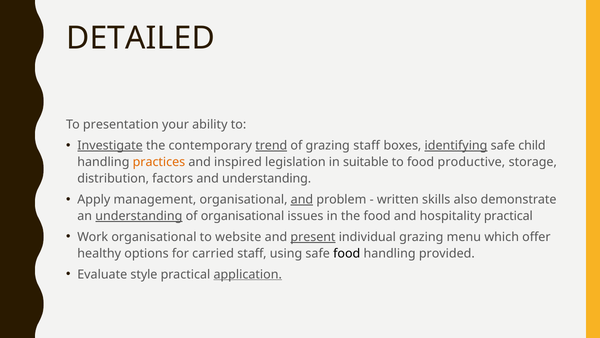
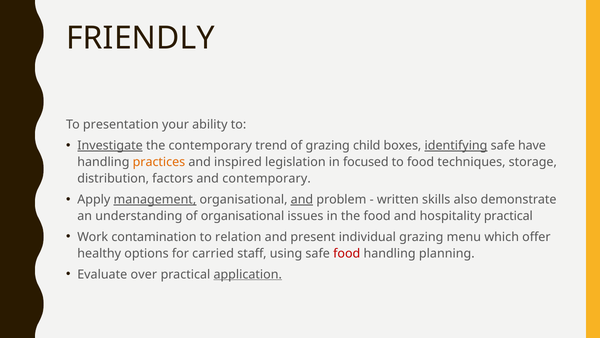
DETAILED: DETAILED -> FRIENDLY
trend underline: present -> none
grazing staff: staff -> child
child: child -> have
suitable: suitable -> focused
productive: productive -> techniques
and understanding: understanding -> contemporary
management underline: none -> present
understanding at (139, 216) underline: present -> none
Work organisational: organisational -> contamination
website: website -> relation
present underline: present -> none
food at (347, 253) colour: black -> red
provided: provided -> planning
style: style -> over
